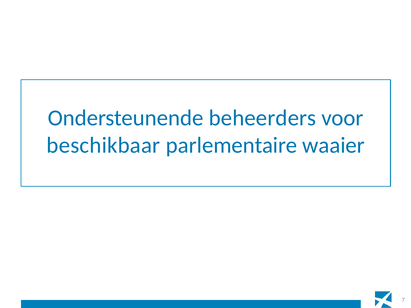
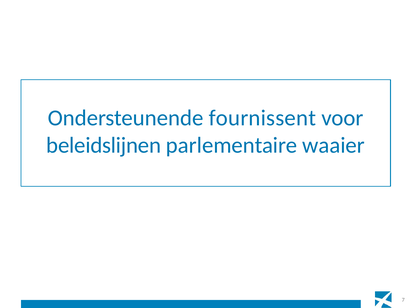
beheerders: beheerders -> fournissent
beschikbaar: beschikbaar -> beleidslijnen
